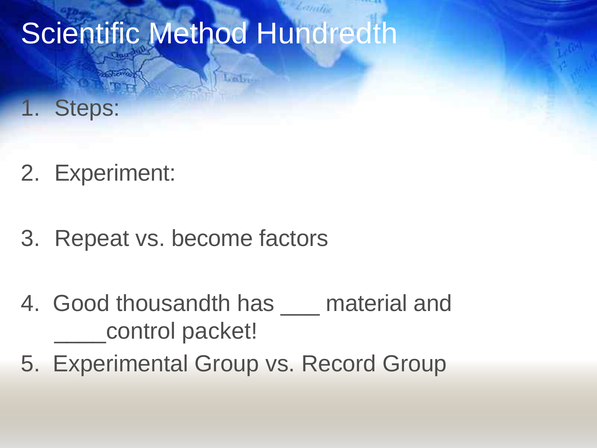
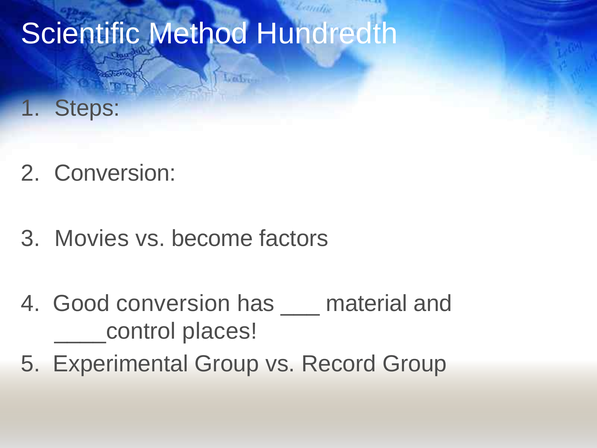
Experiment at (115, 173): Experiment -> Conversion
Repeat: Repeat -> Movies
Good thousandth: thousandth -> conversion
packet: packet -> places
